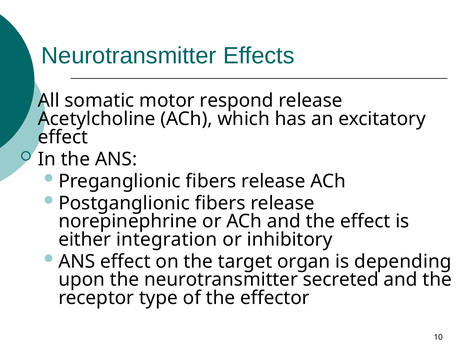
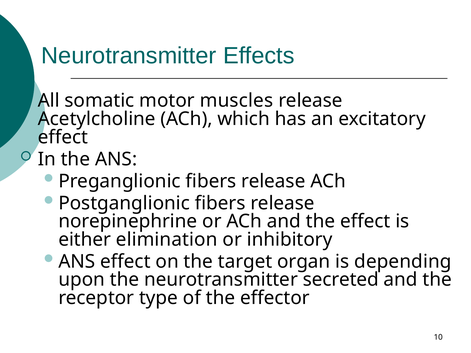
respond: respond -> muscles
integration: integration -> elimination
